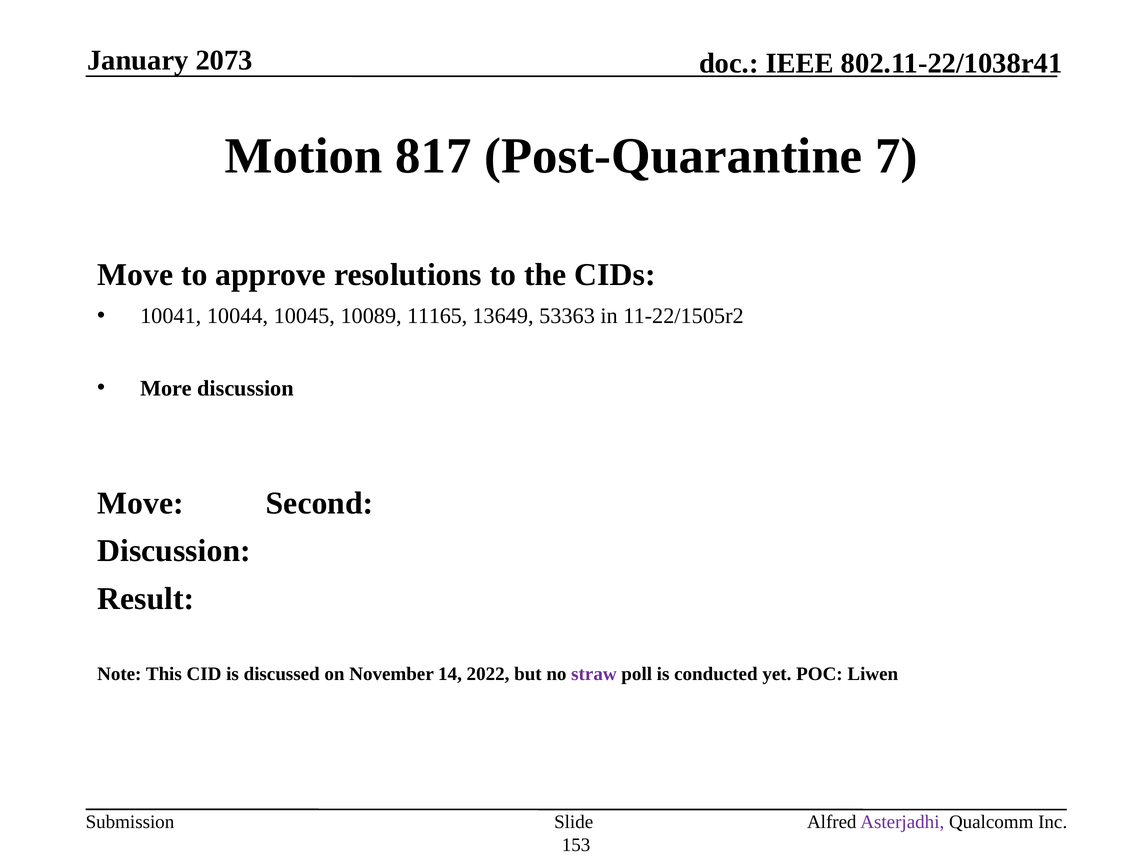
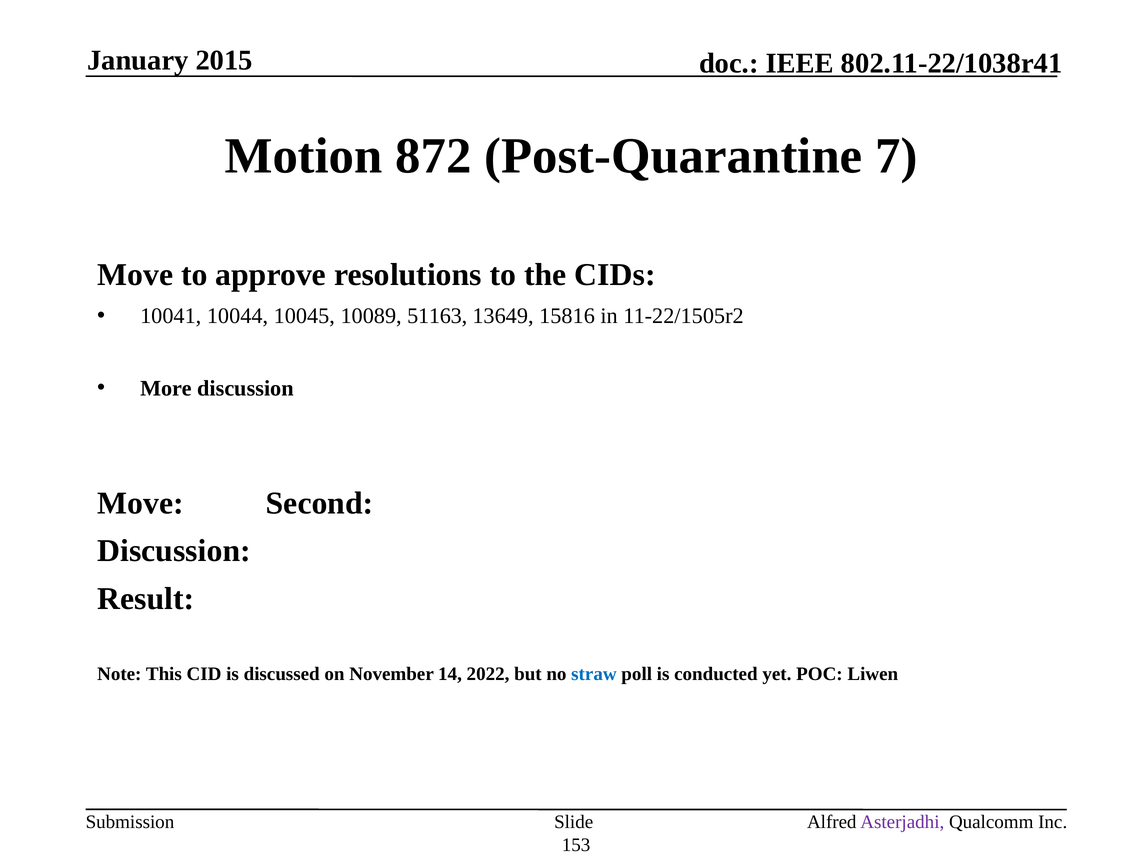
2073: 2073 -> 2015
817: 817 -> 872
11165: 11165 -> 51163
53363: 53363 -> 15816
straw colour: purple -> blue
